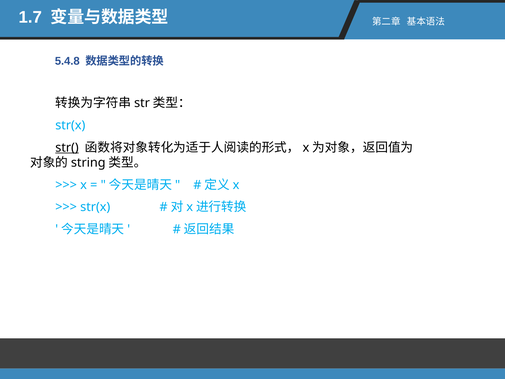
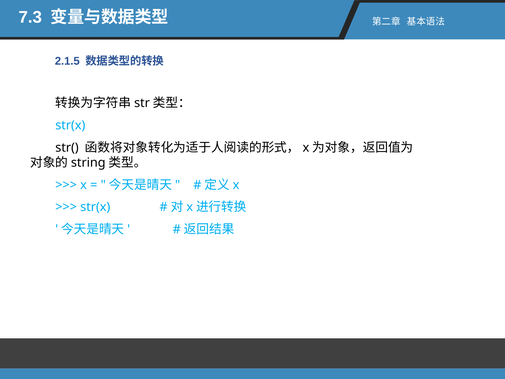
1.7: 1.7 -> 7.3
5.4.8: 5.4.8 -> 2.1.5
str( underline: present -> none
